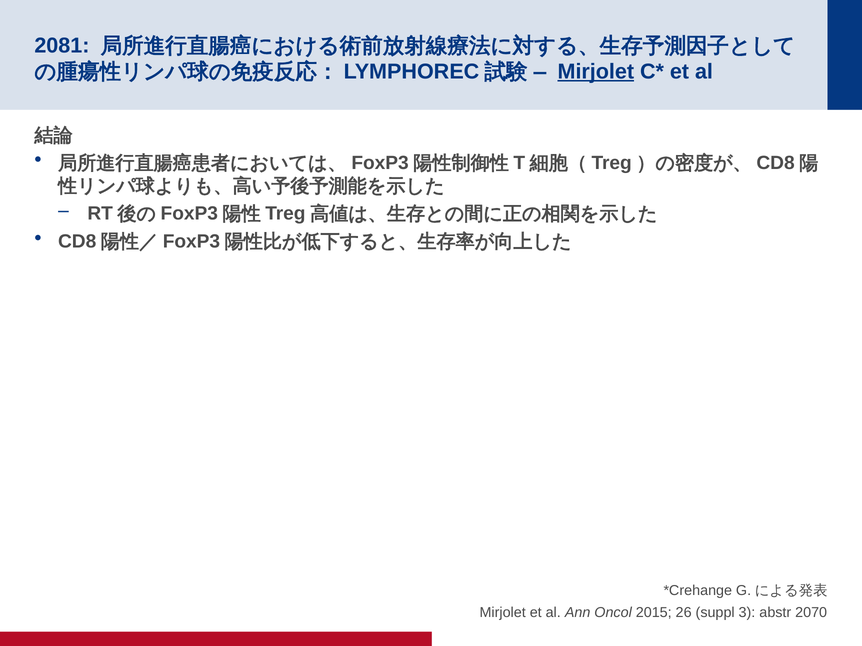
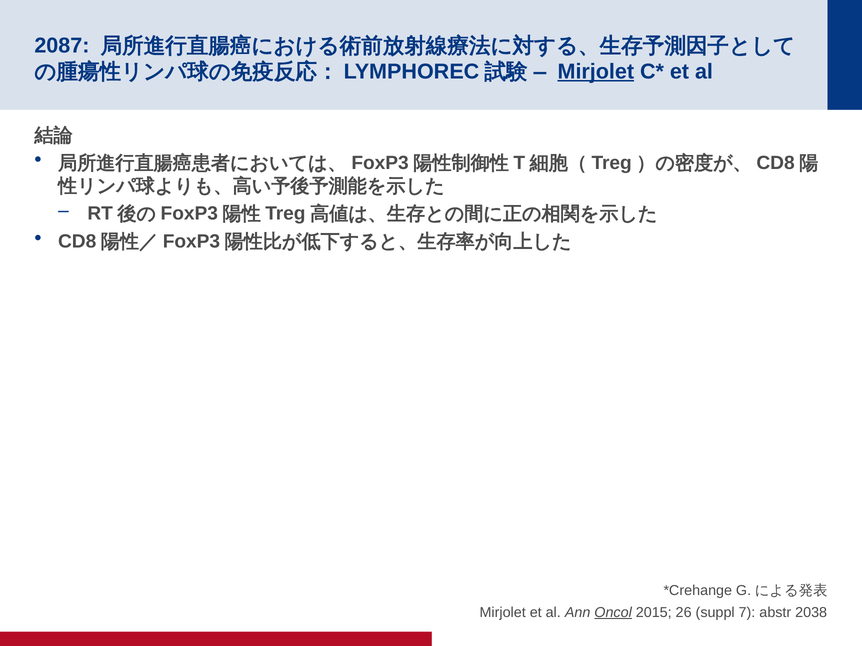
2081: 2081 -> 2087
Oncol underline: none -> present
3: 3 -> 7
2070: 2070 -> 2038
